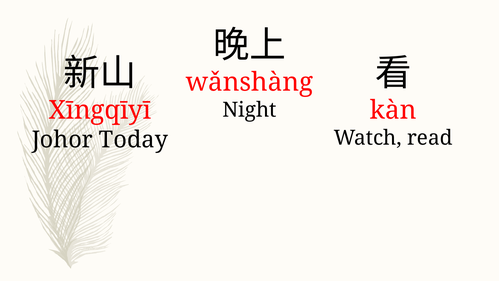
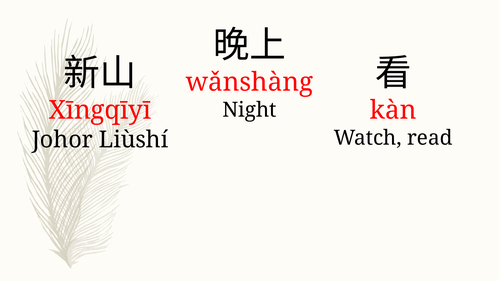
Today: Today -> Liùshí
